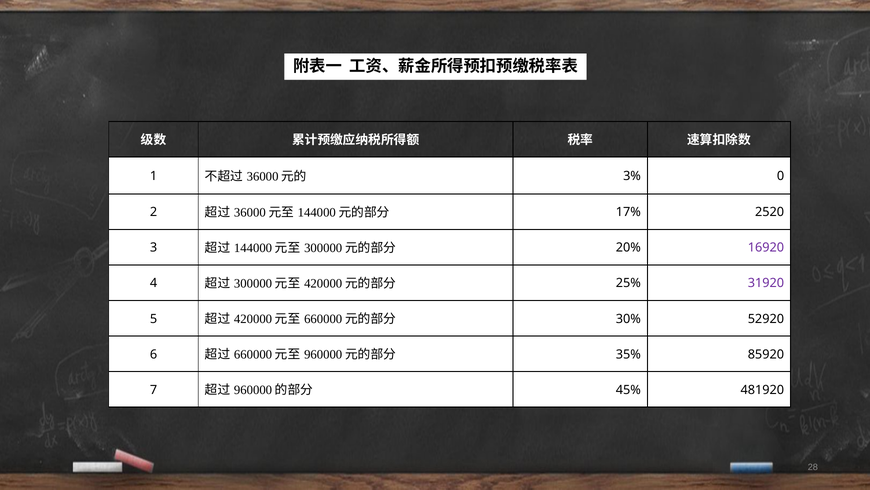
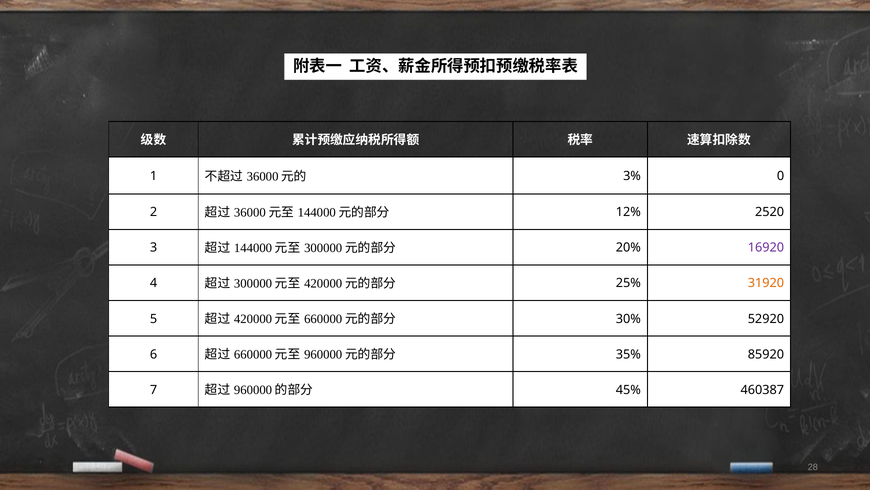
17%: 17% -> 12%
31920 colour: purple -> orange
481920: 481920 -> 460387
